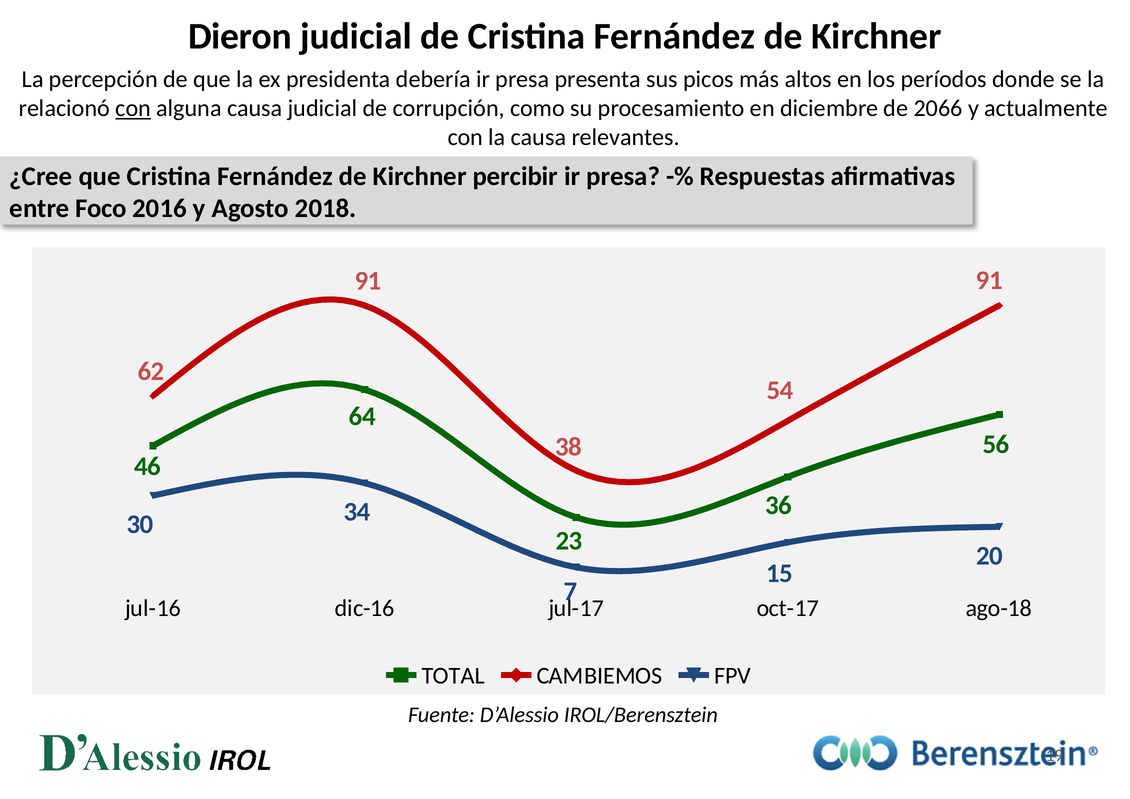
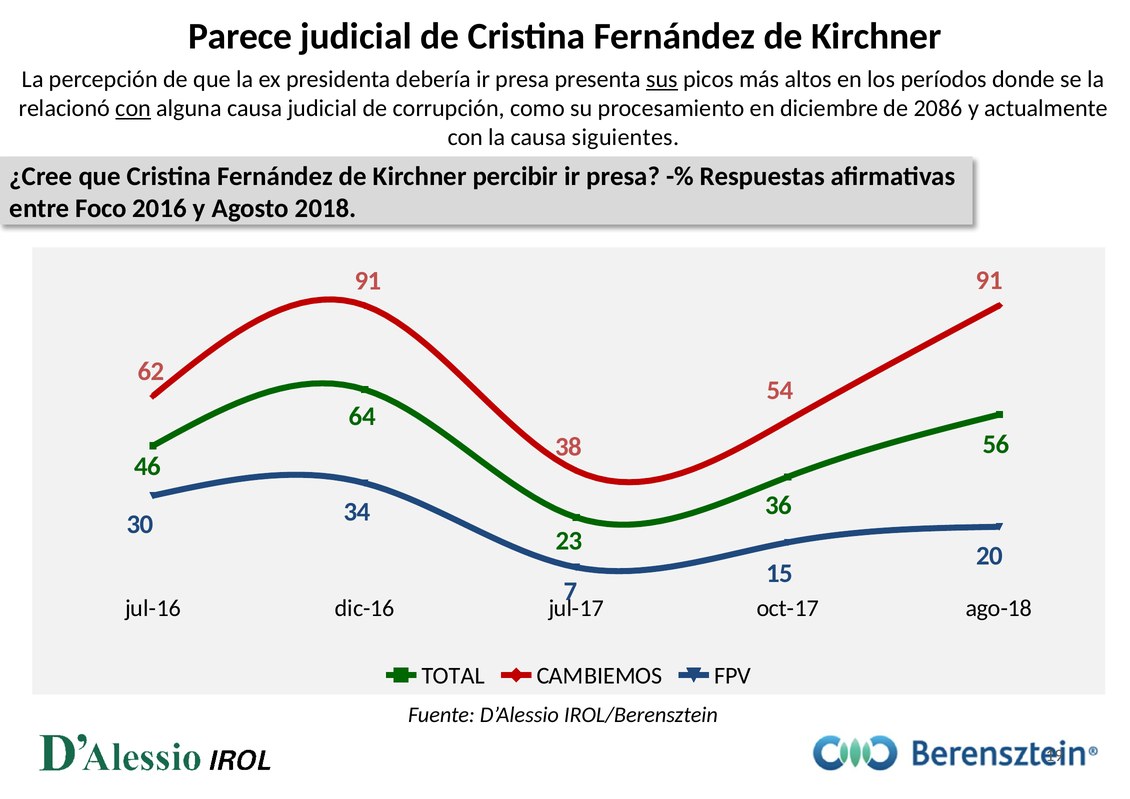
Dieron: Dieron -> Parece
sus underline: none -> present
2066: 2066 -> 2086
relevantes: relevantes -> siguientes
